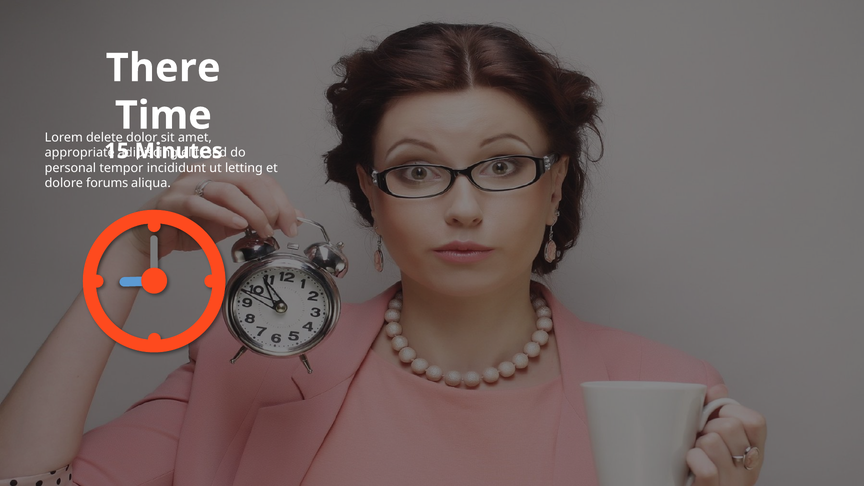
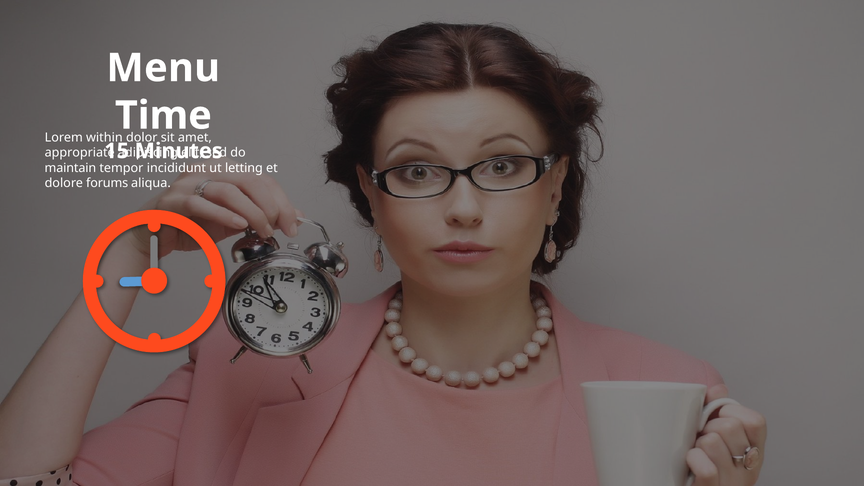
There: There -> Menu
delete: delete -> within
personal: personal -> maintain
